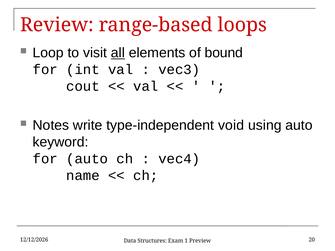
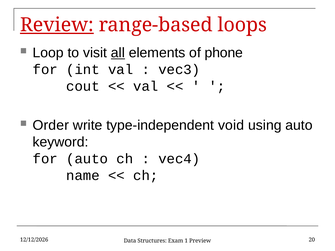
Review underline: none -> present
bound: bound -> phone
Notes: Notes -> Order
